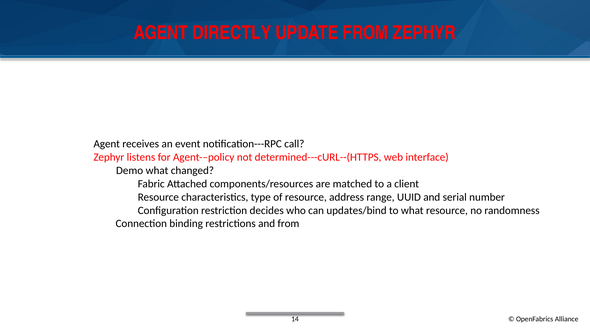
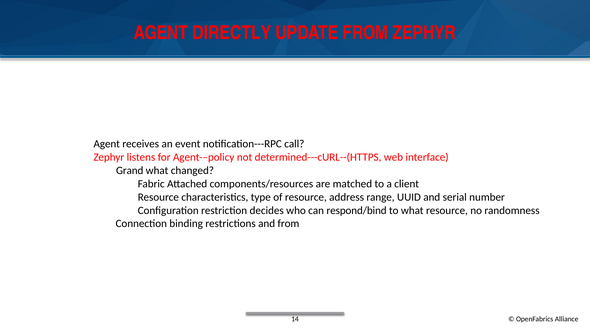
Demo: Demo -> Grand
updates/bind: updates/bind -> respond/bind
